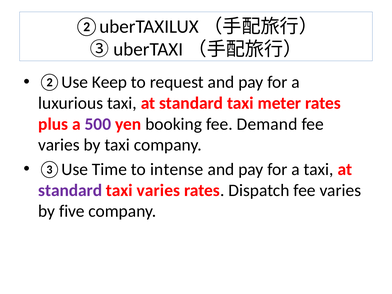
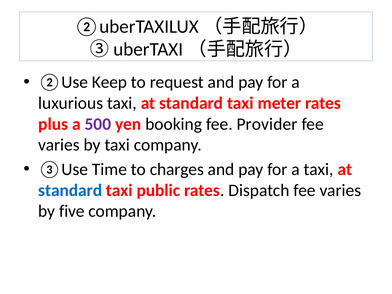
Demand: Demand -> Provider
intense: intense -> charges
standard at (70, 190) colour: purple -> blue
taxi varies: varies -> public
